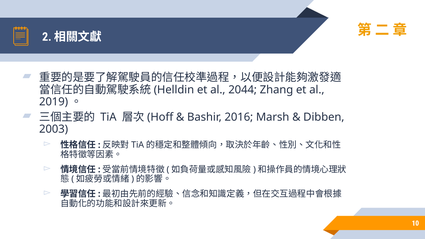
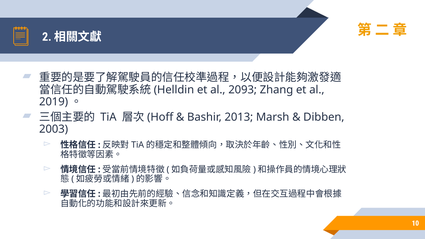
2044: 2044 -> 2093
2016: 2016 -> 2013
